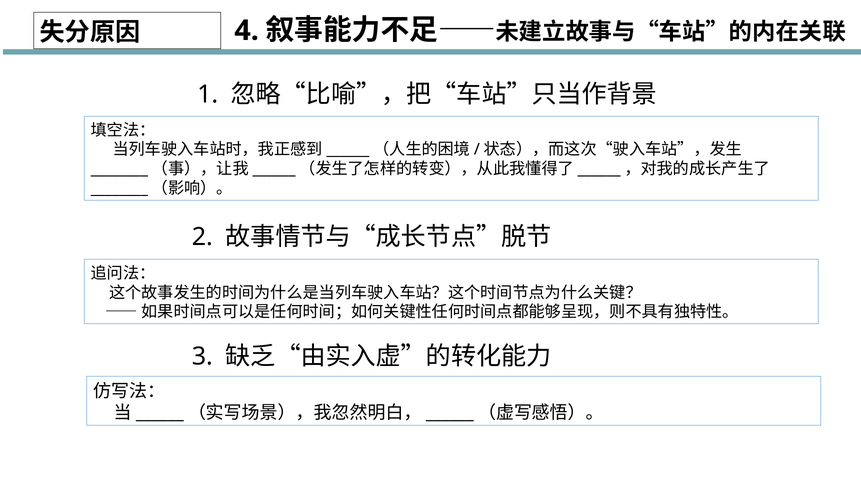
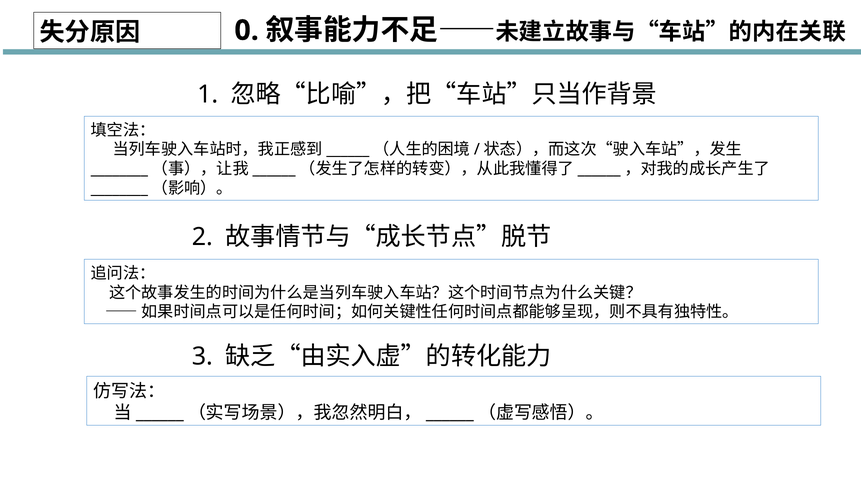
4: 4 -> 0
